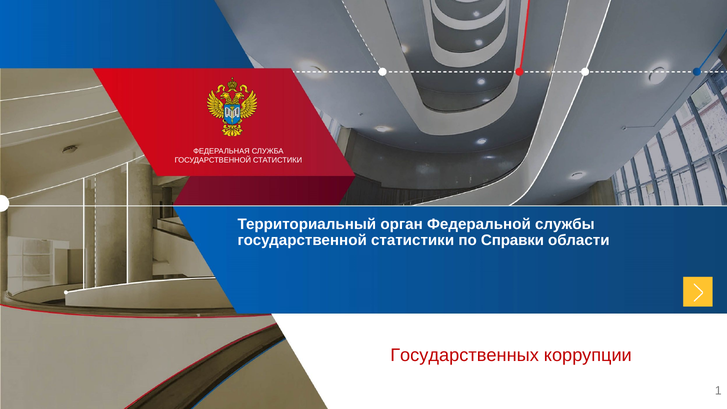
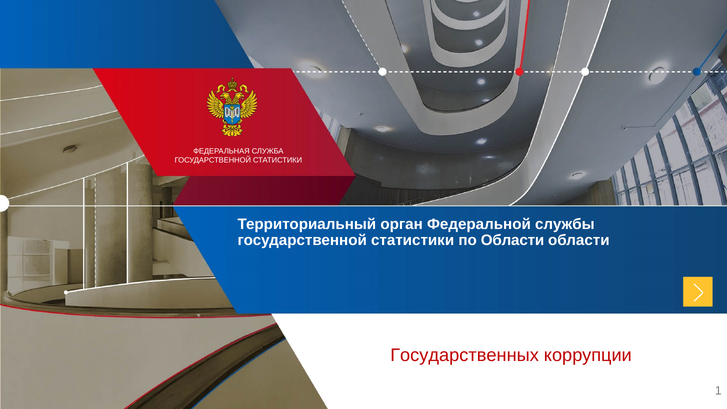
по Справки: Справки -> Области
